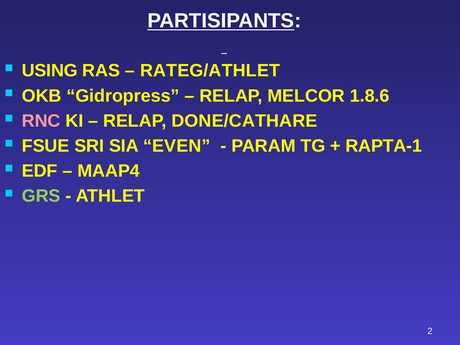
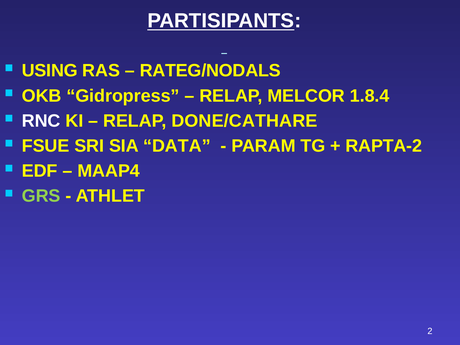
RATEG/ATHLET: RATEG/ATHLET -> RATEG/NODALS
1.8.6: 1.8.6 -> 1.8.4
RNC colour: pink -> white
EVEN: EVEN -> DATA
RAPTA-1: RAPTA-1 -> RAPTA-2
